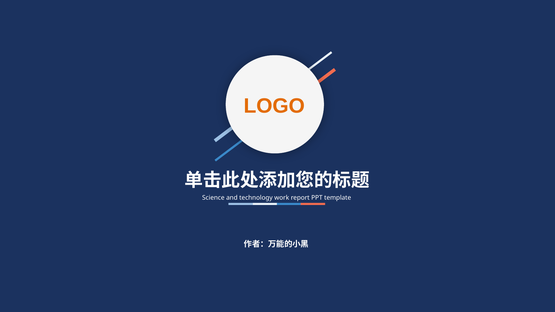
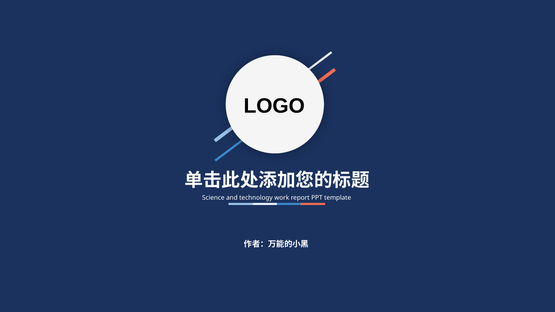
LOGO colour: orange -> black
